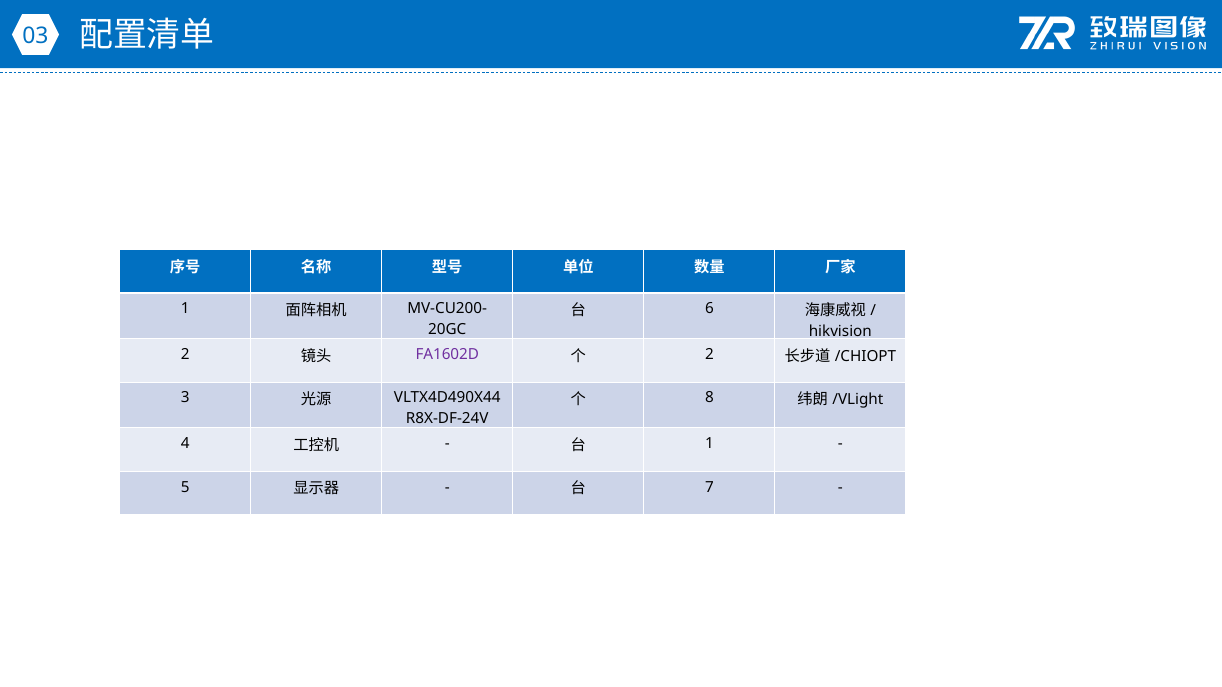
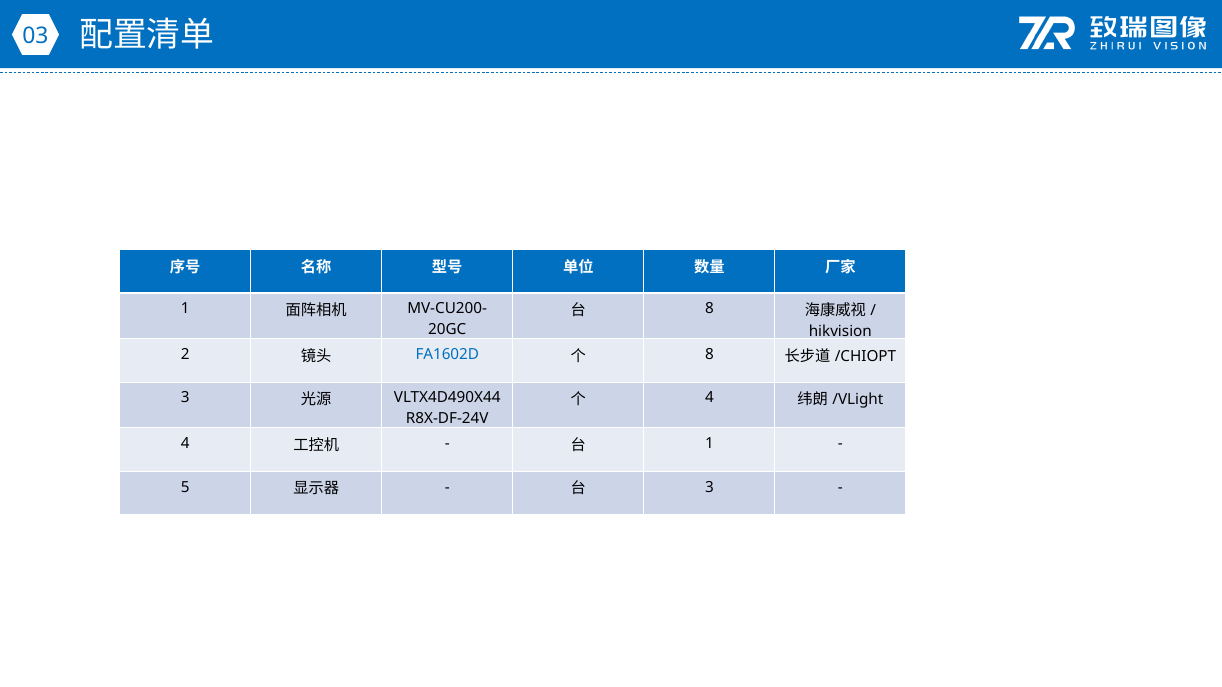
6 at (709, 309): 6 -> 8
FA1602D colour: purple -> blue
2 at (709, 355): 2 -> 8
8 at (709, 398): 8 -> 4
7 at (709, 487): 7 -> 3
